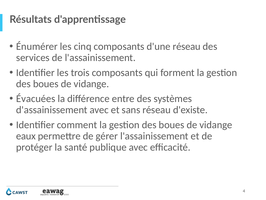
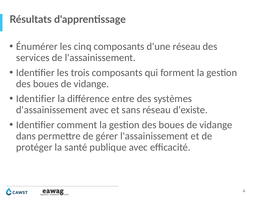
Évacuées at (36, 99): Évacuées -> Identifier
eaux: eaux -> dans
